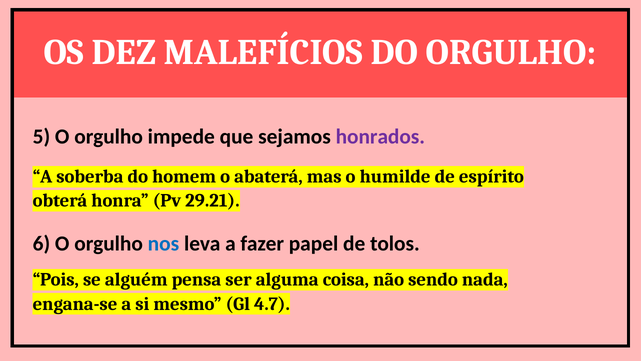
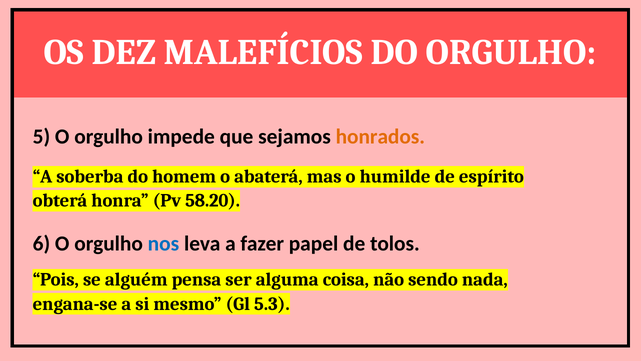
honrados colour: purple -> orange
29.21: 29.21 -> 58.20
4.7: 4.7 -> 5.3
